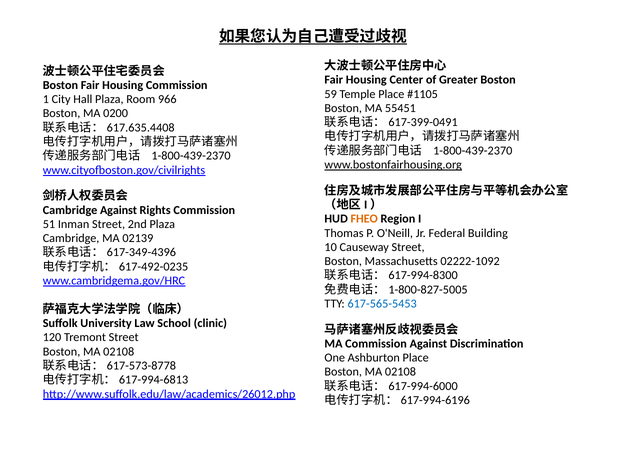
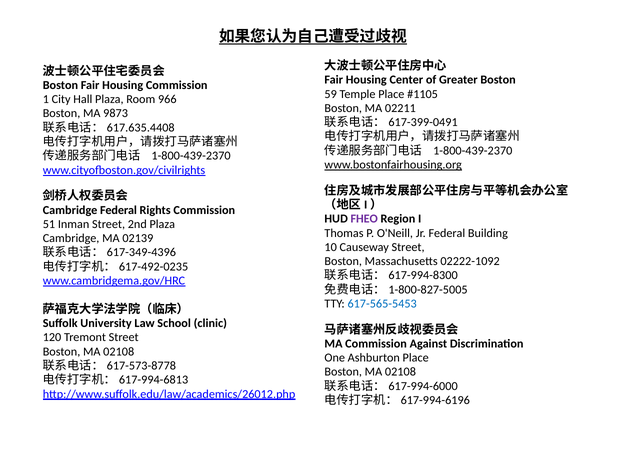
55451: 55451 -> 02211
0200: 0200 -> 9873
Cambridge Against: Against -> Federal
FHEO colour: orange -> purple
